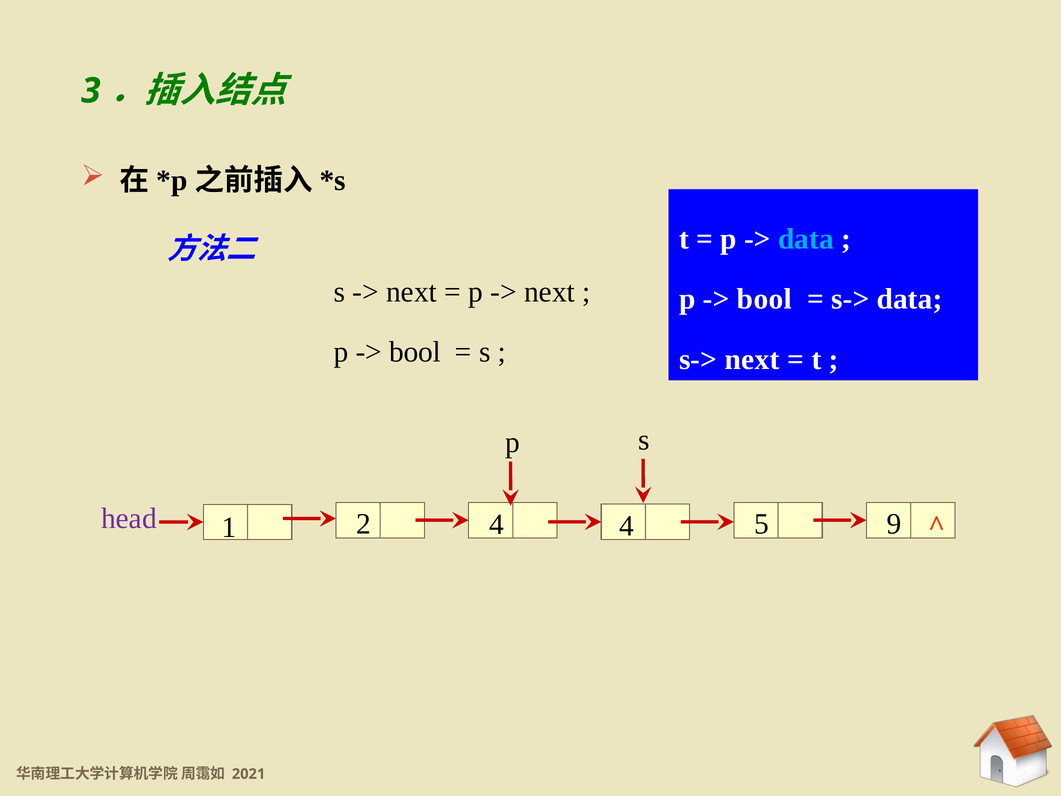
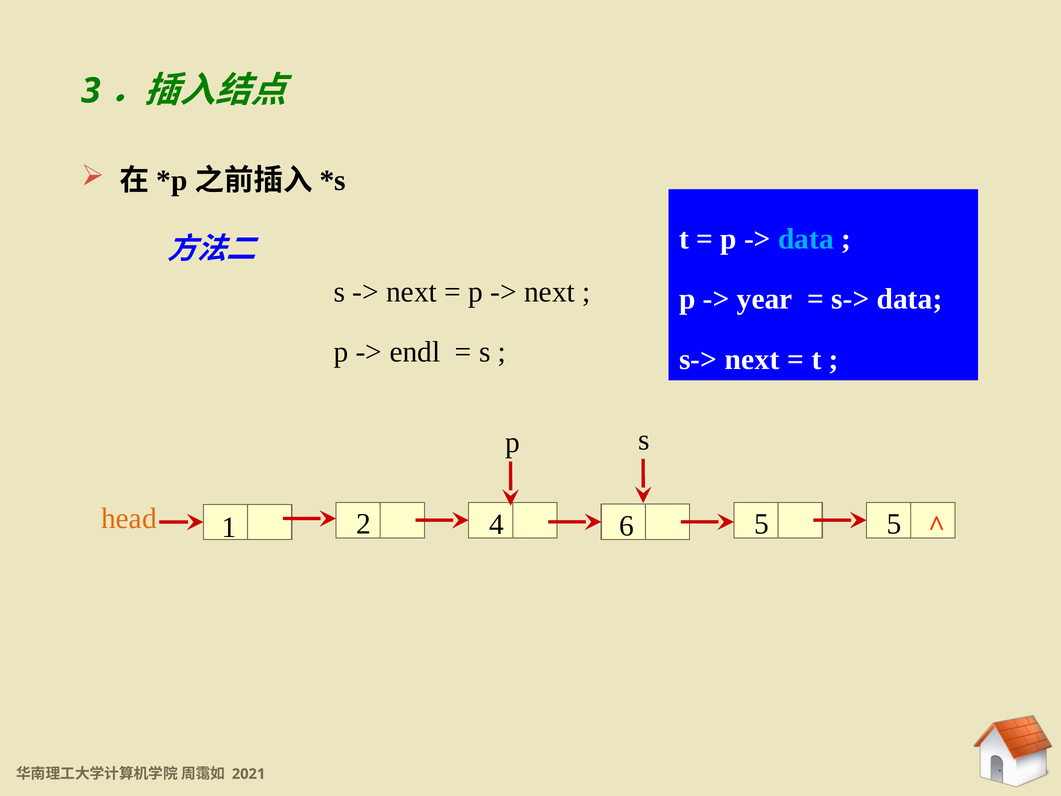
bool at (764, 299): bool -> year
bool at (415, 352): bool -> endl
head colour: purple -> orange
4 4: 4 -> 6
5 9: 9 -> 5
